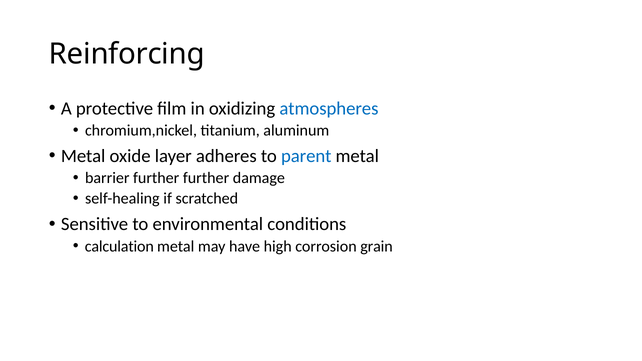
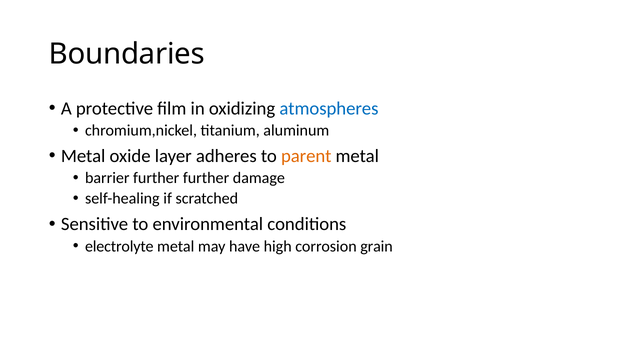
Reinforcing: Reinforcing -> Boundaries
parent colour: blue -> orange
calculation: calculation -> electrolyte
